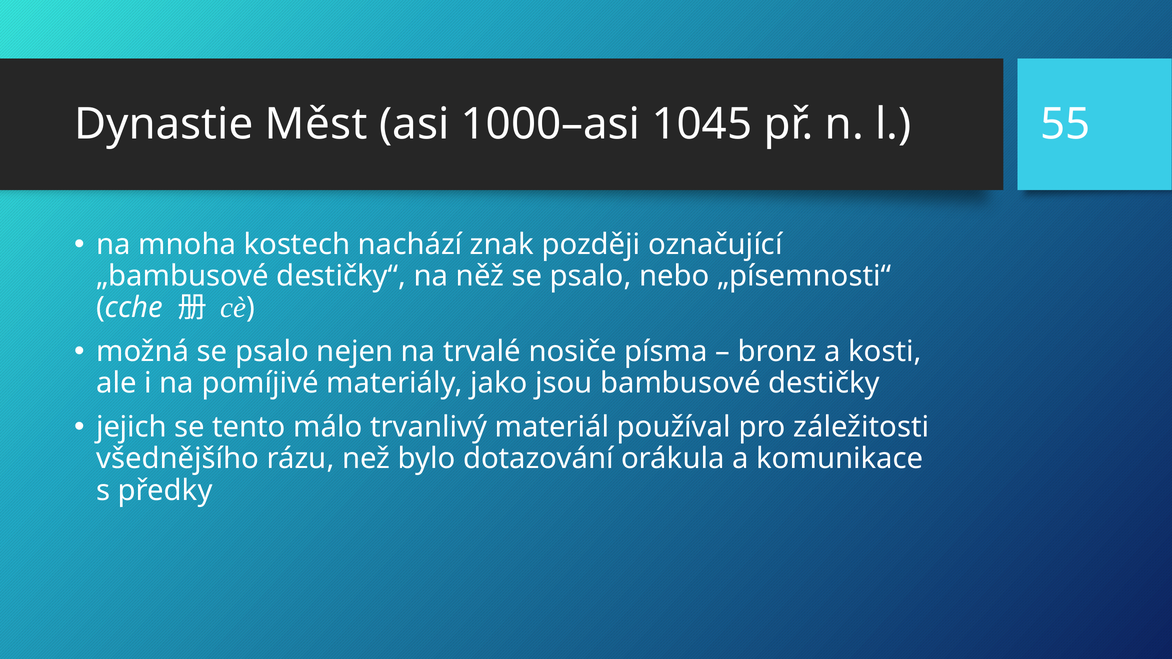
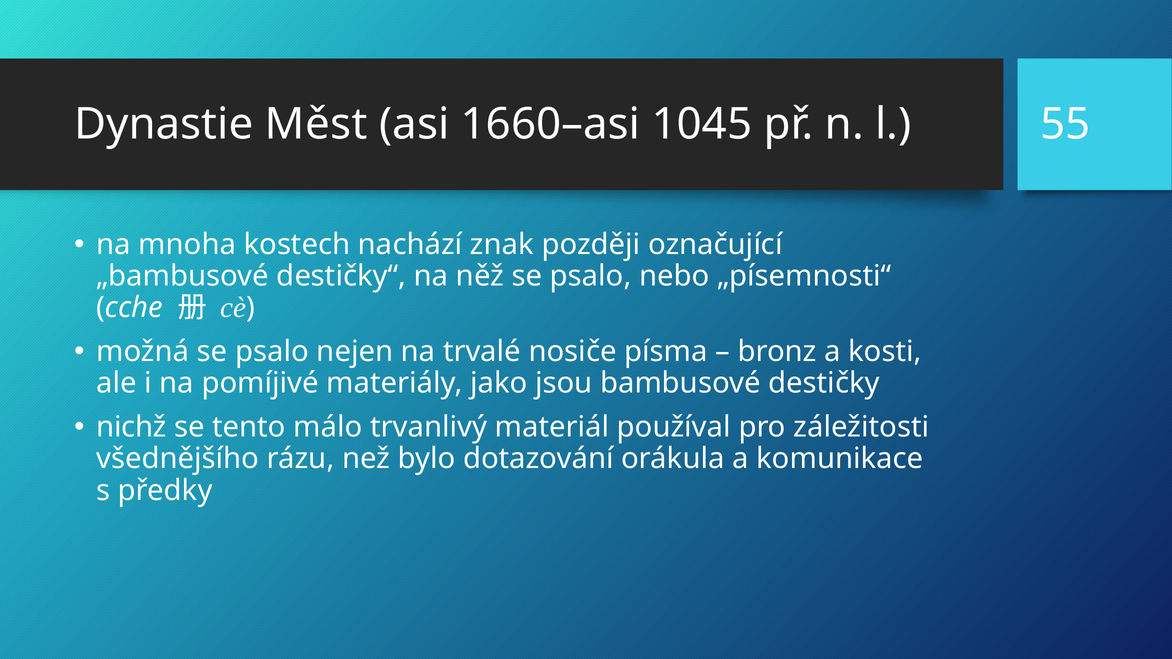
1000–asi: 1000–asi -> 1660–asi
jejich: jejich -> nichž
